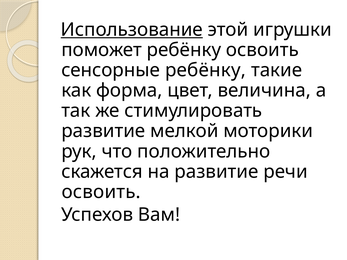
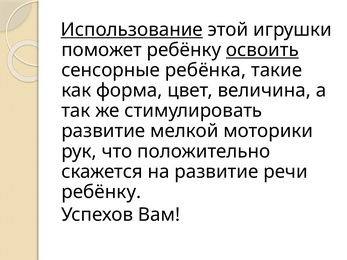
освоить at (262, 50) underline: none -> present
сенсорные ребёнку: ребёнку -> ребёнка
освоить at (101, 192): освоить -> ребёнку
